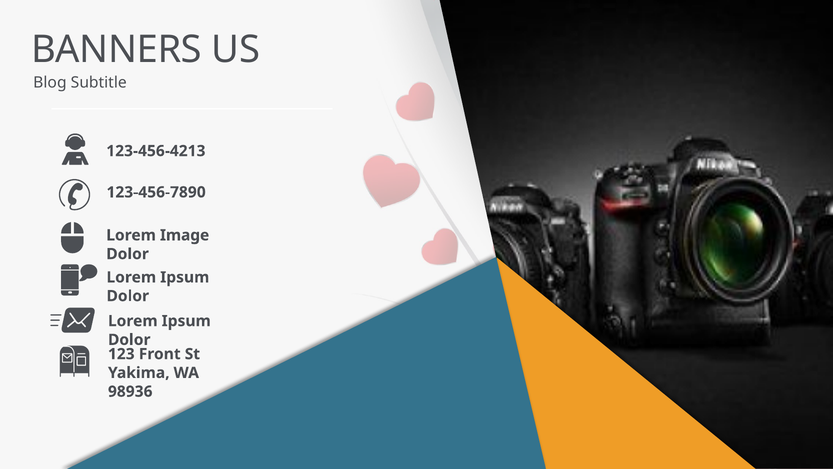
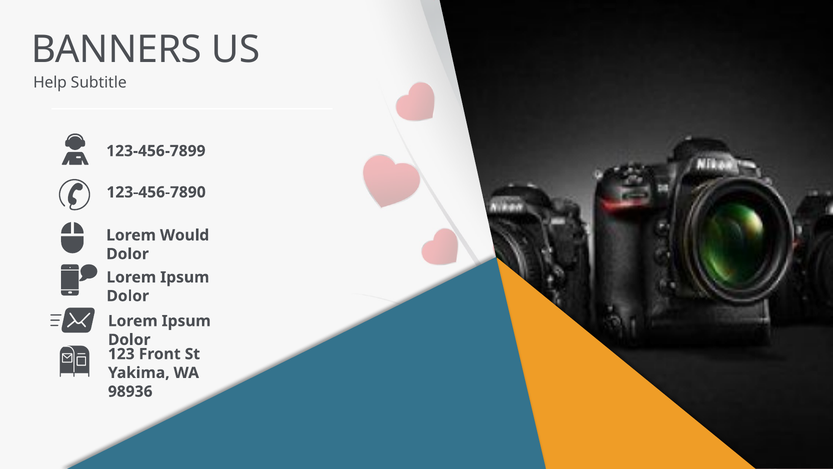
Blog: Blog -> Help
123-456-4213: 123-456-4213 -> 123-456-7899
Image: Image -> Would
